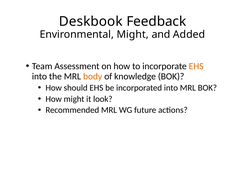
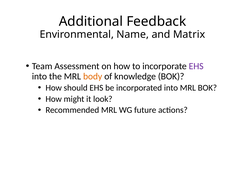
Deskbook: Deskbook -> Additional
Environmental Might: Might -> Name
Added: Added -> Matrix
EHS at (196, 66) colour: orange -> purple
